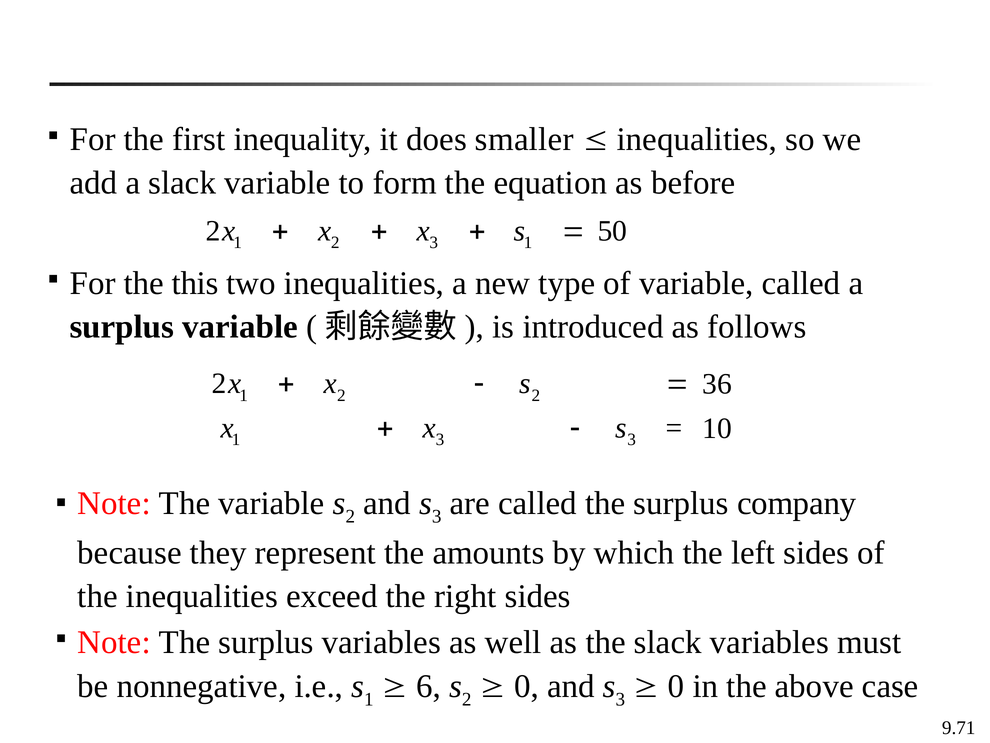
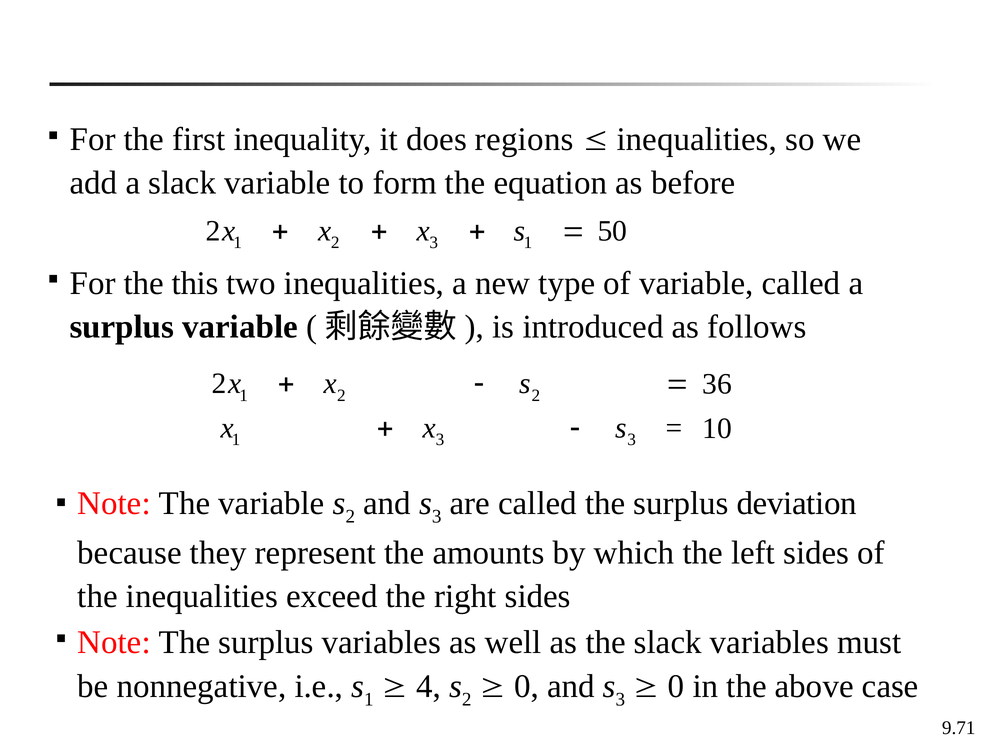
smaller: smaller -> regions
company: company -> deviation
6: 6 -> 4
